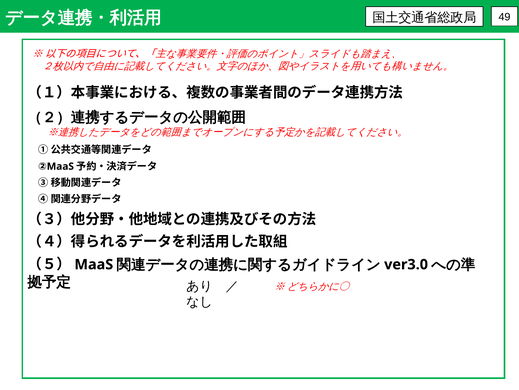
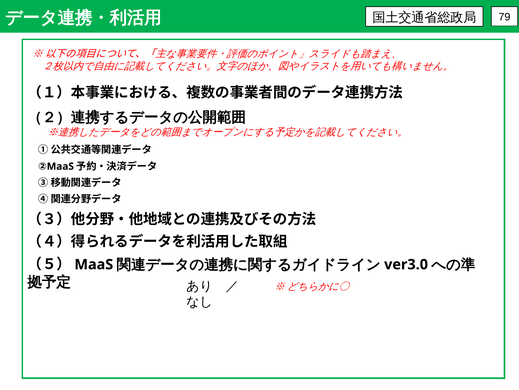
49: 49 -> 79
